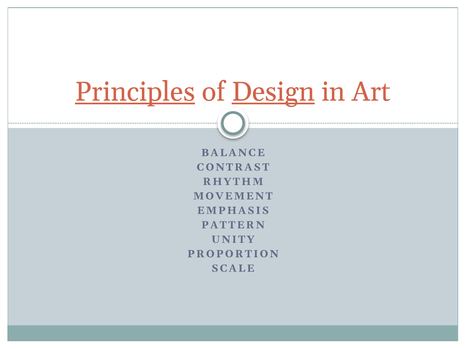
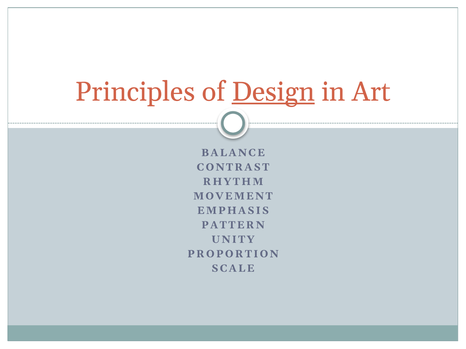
Principles underline: present -> none
